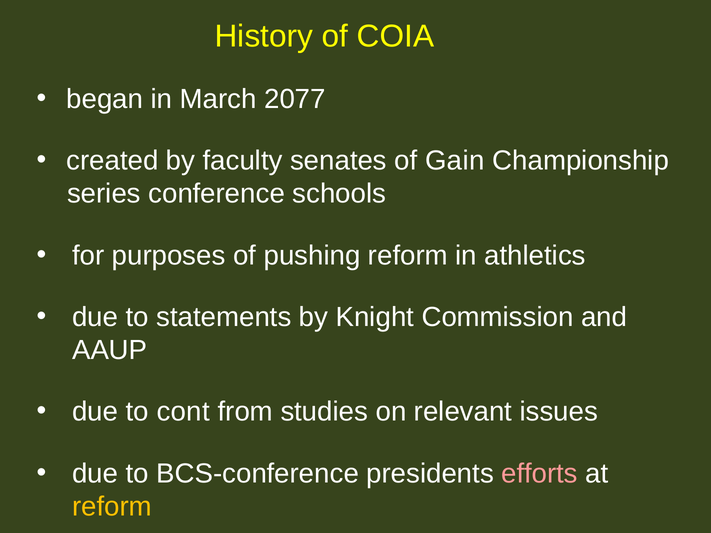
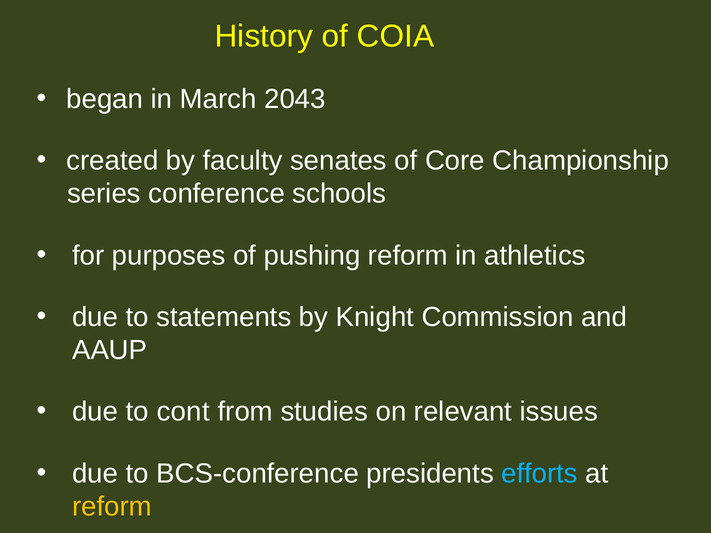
2077: 2077 -> 2043
Gain: Gain -> Core
efforts colour: pink -> light blue
